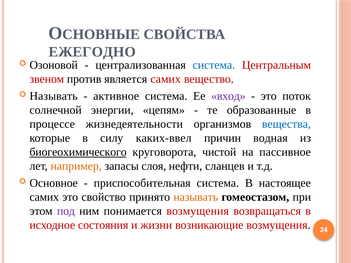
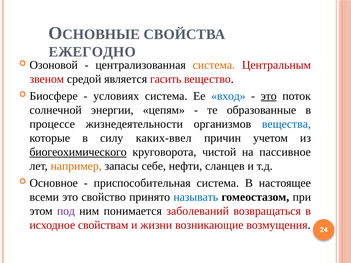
система at (214, 65) colour: blue -> orange
против: против -> средой
является самих: самих -> гасить
Называть at (54, 96): Называть -> Биосфере
активное: активное -> условиях
вход colour: purple -> blue
это at (269, 96) underline: none -> present
водная: водная -> учетом
слоя: слоя -> себе
самих at (44, 197): самих -> всеми
называть at (196, 197) colour: orange -> blue
понимается возмущения: возмущения -> заболеваний
состояния: состояния -> свойствам
